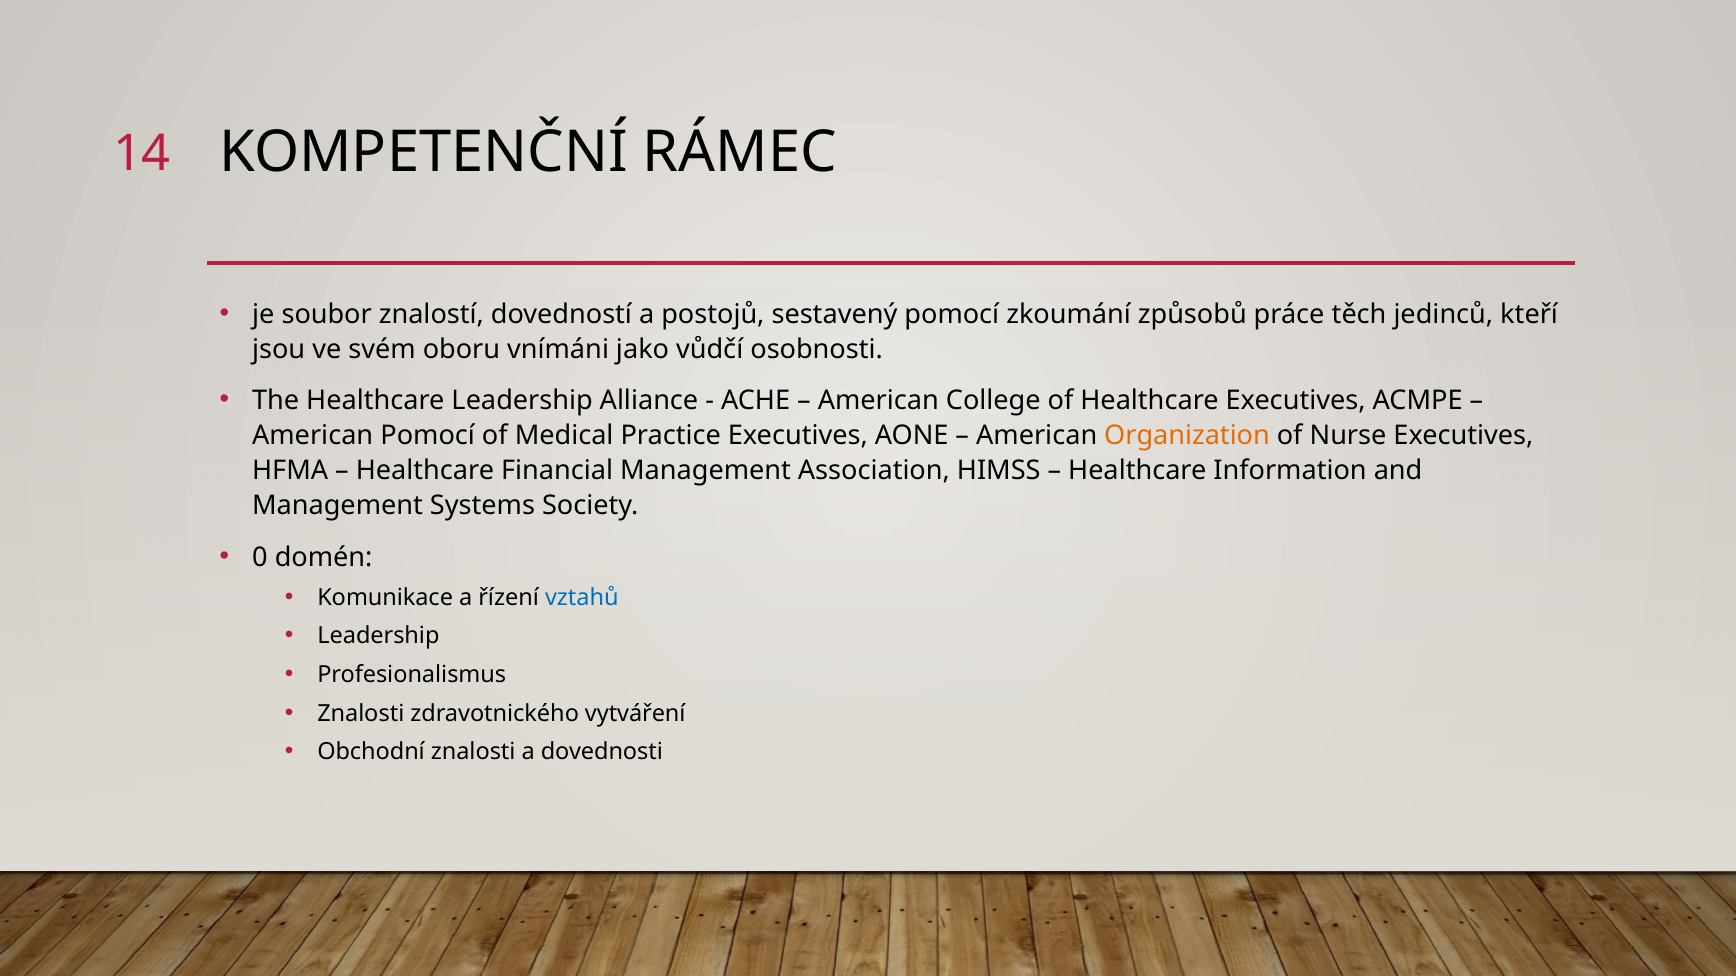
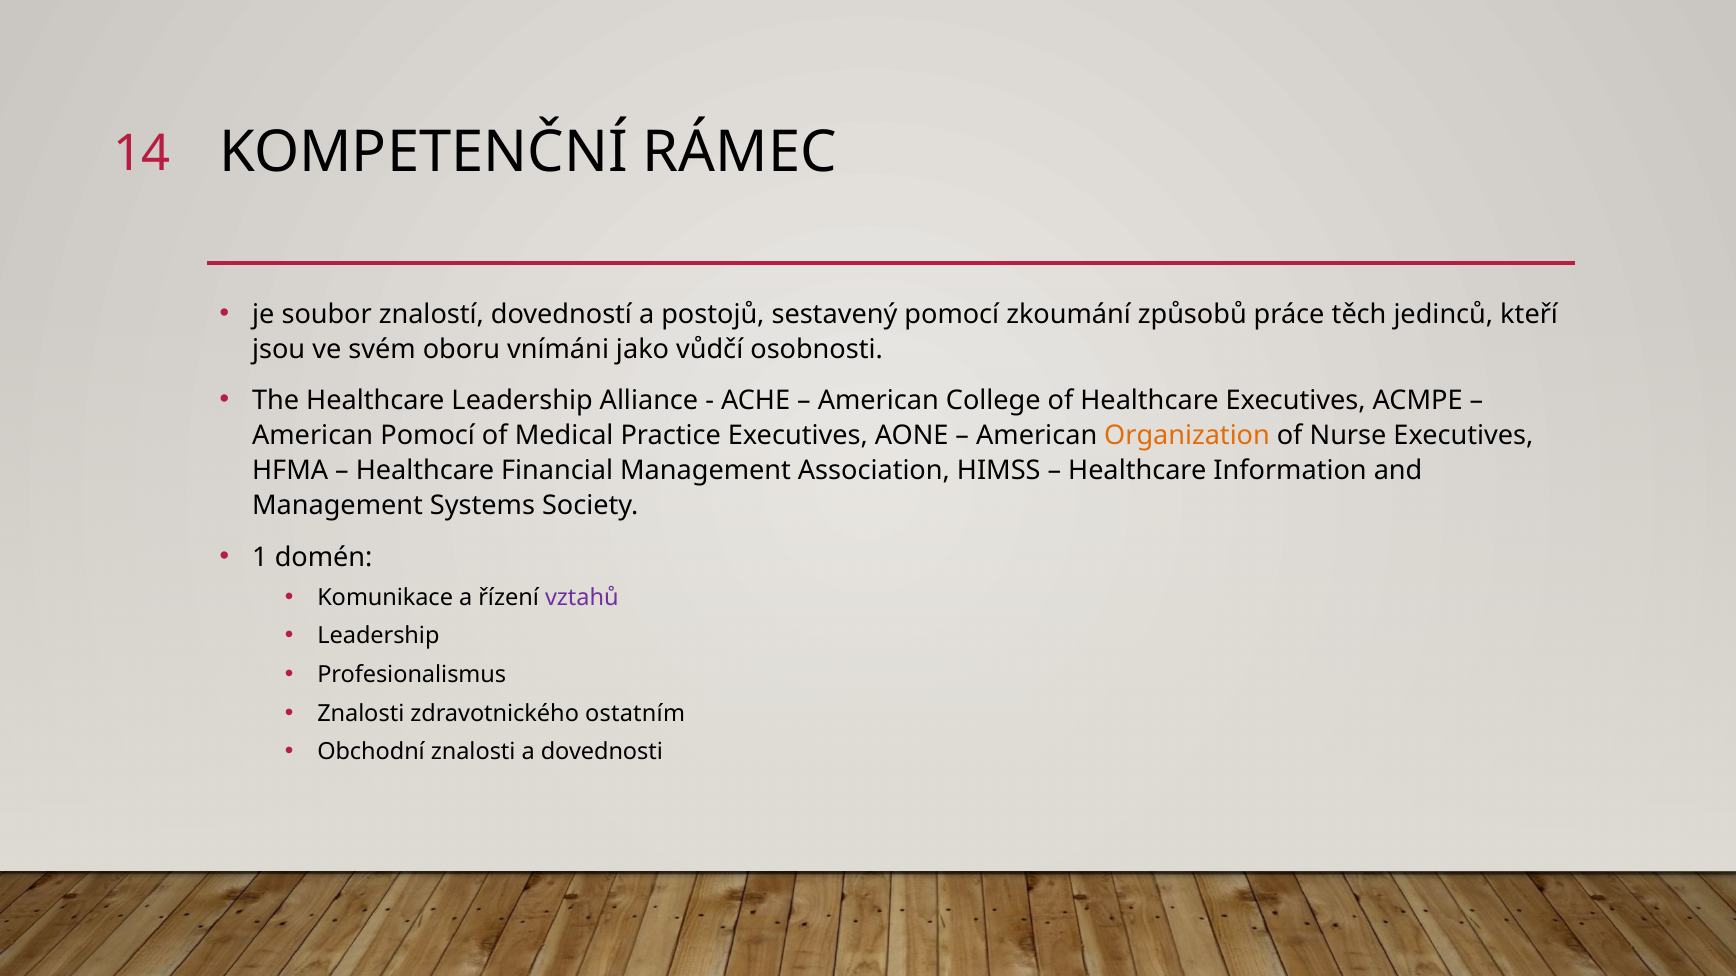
0: 0 -> 1
vztahů colour: blue -> purple
vytváření: vytváření -> ostatním
